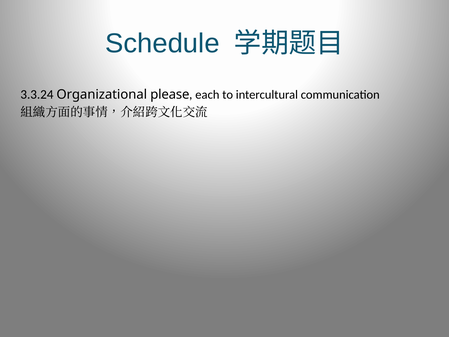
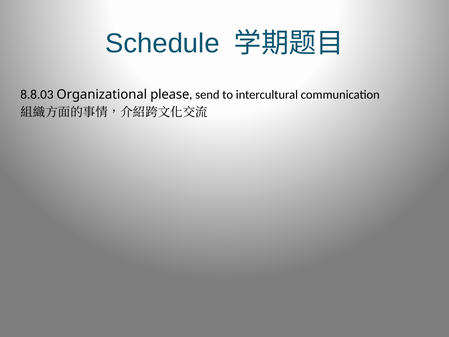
3.3.24: 3.3.24 -> 8.8.03
each: each -> send
